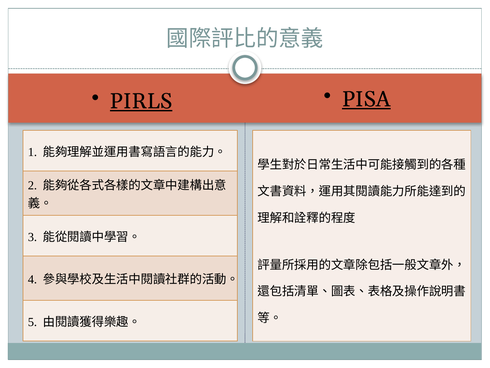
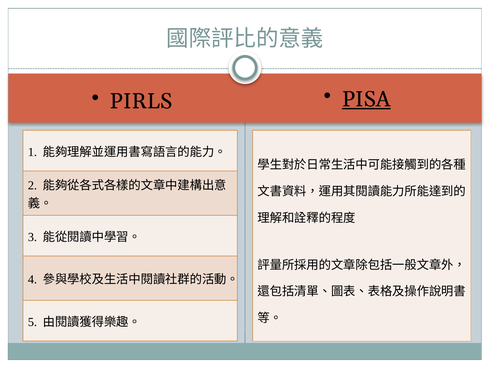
PIRLS underline: present -> none
